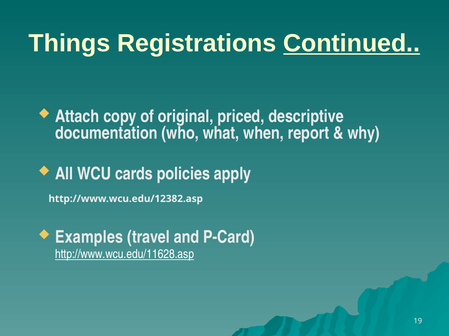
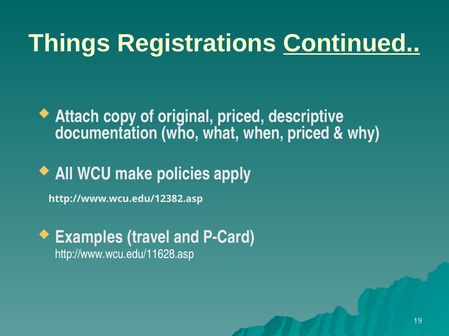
when report: report -> priced
cards: cards -> make
http://www.wcu.edu/11628.asp underline: present -> none
